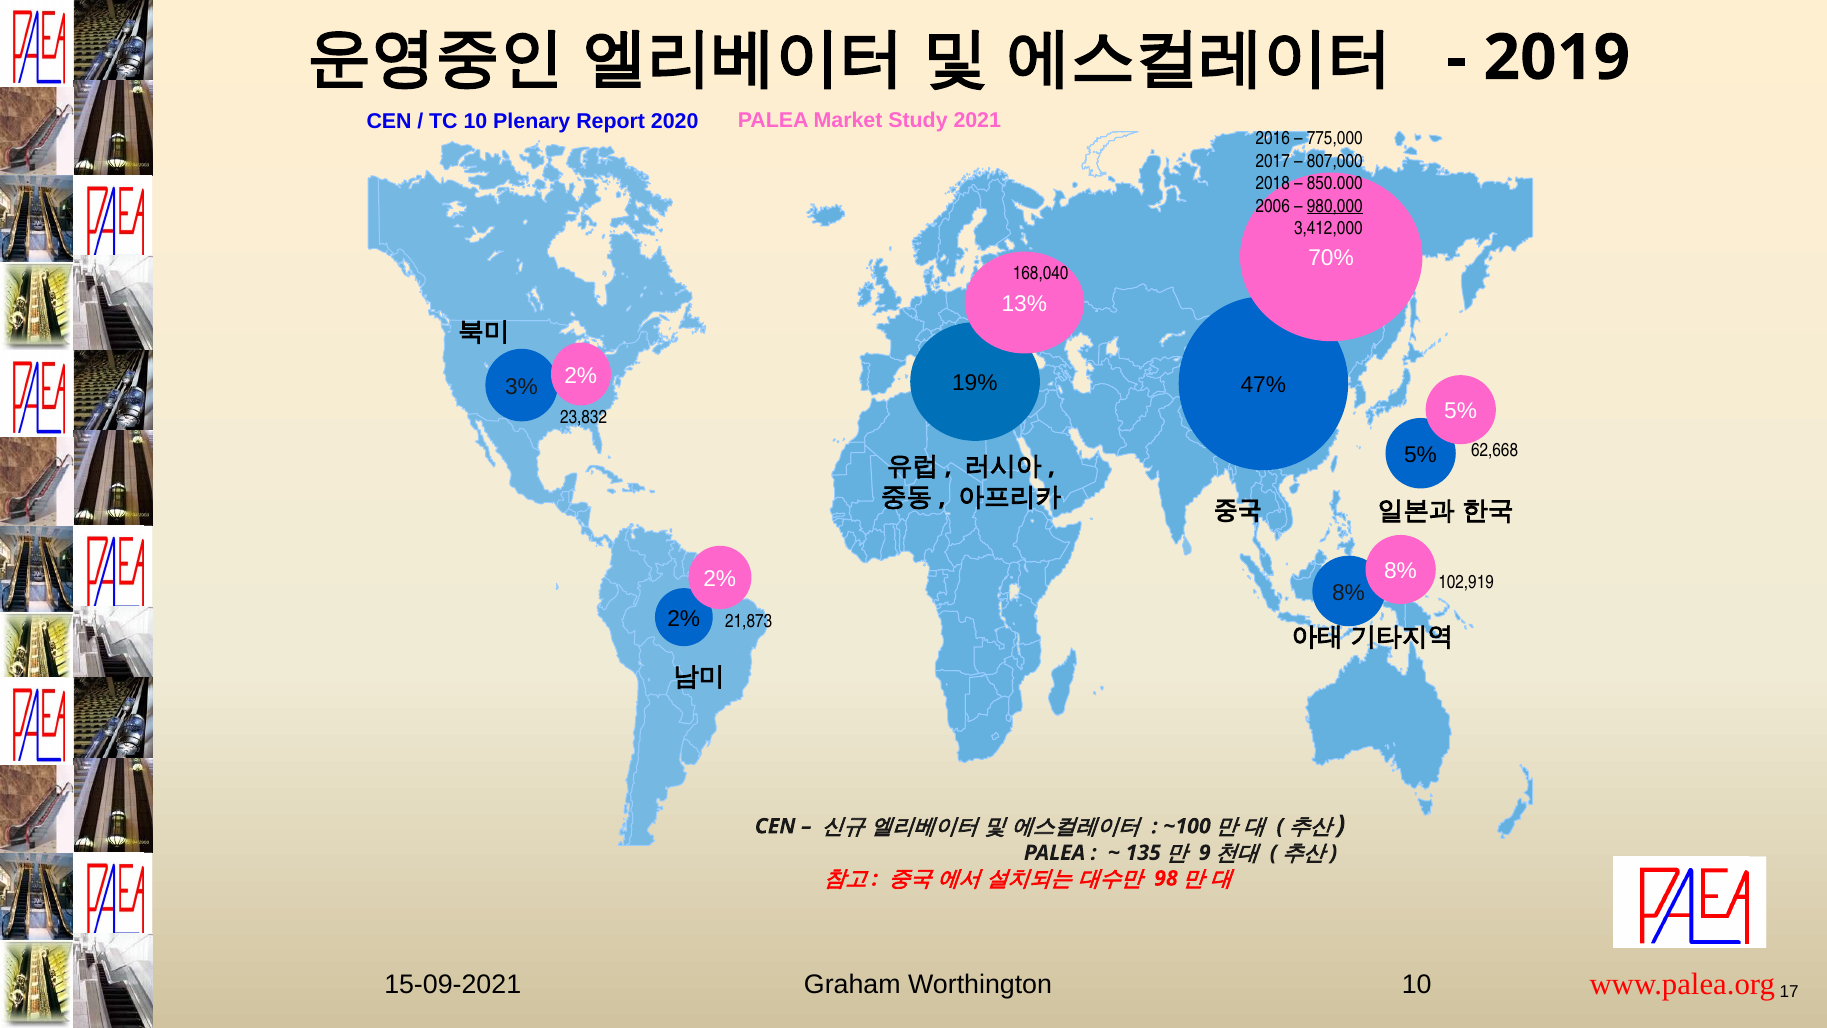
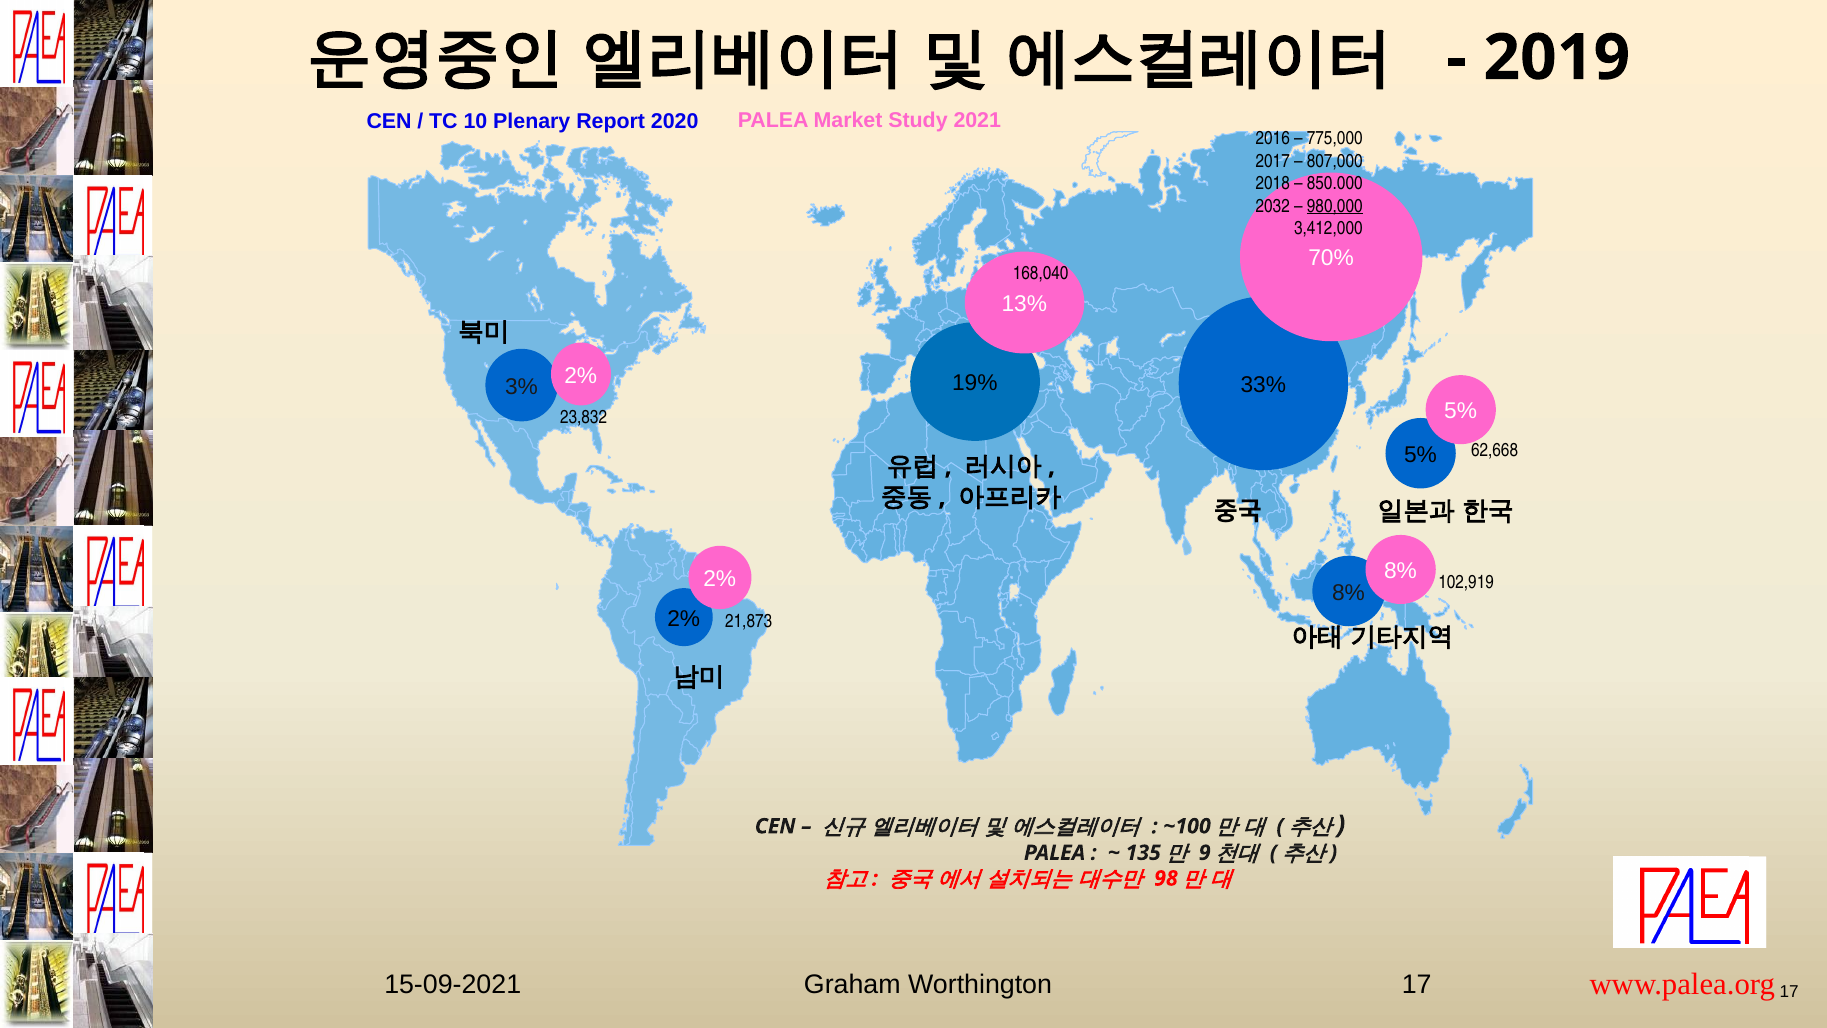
2006: 2006 -> 2032
47%: 47% -> 33%
Worthington 10: 10 -> 17
